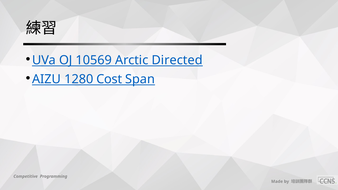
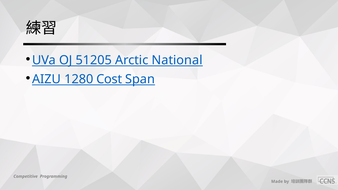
10569: 10569 -> 51205
Directed: Directed -> National
